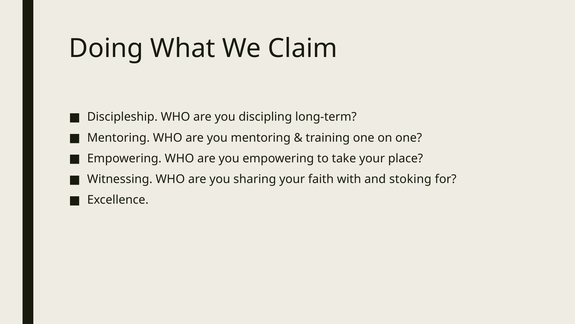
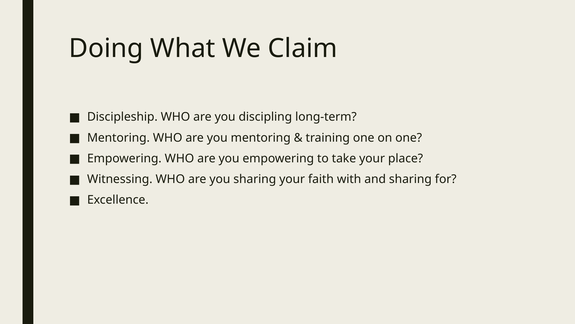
with and stoking: stoking -> sharing
